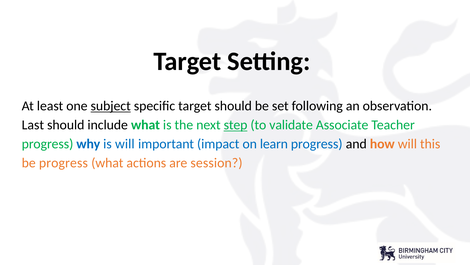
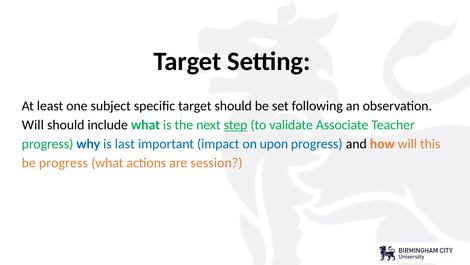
subject underline: present -> none
Last at (33, 125): Last -> Will
is will: will -> last
learn: learn -> upon
